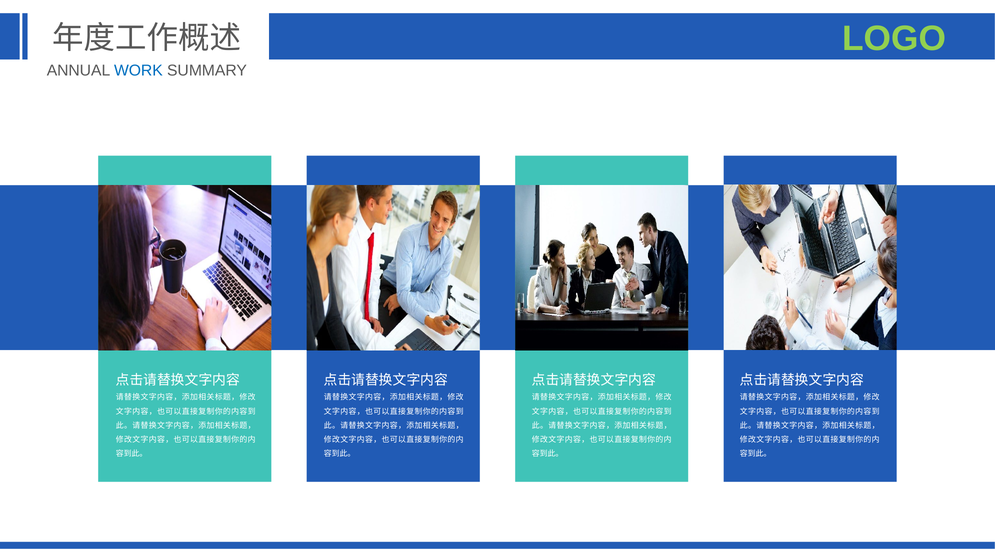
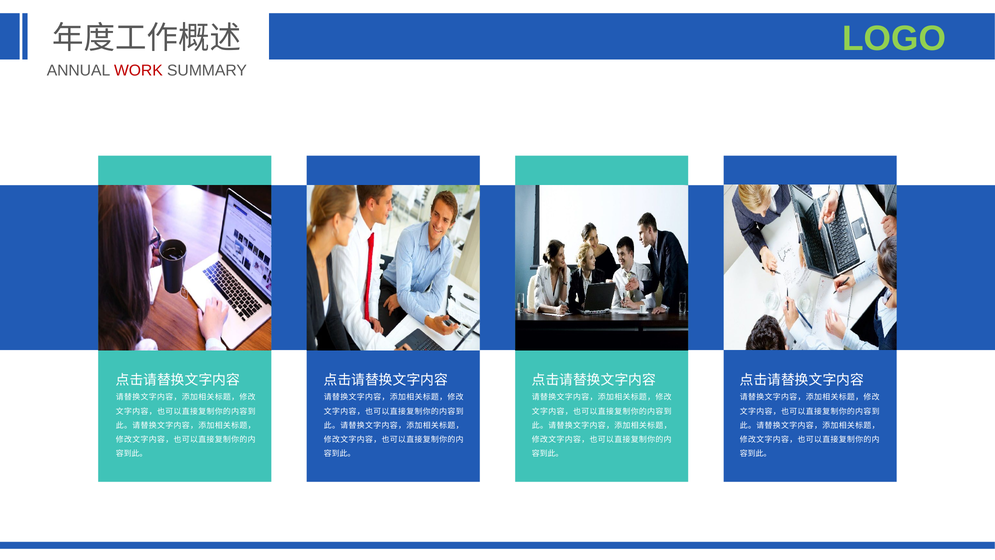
WORK colour: blue -> red
